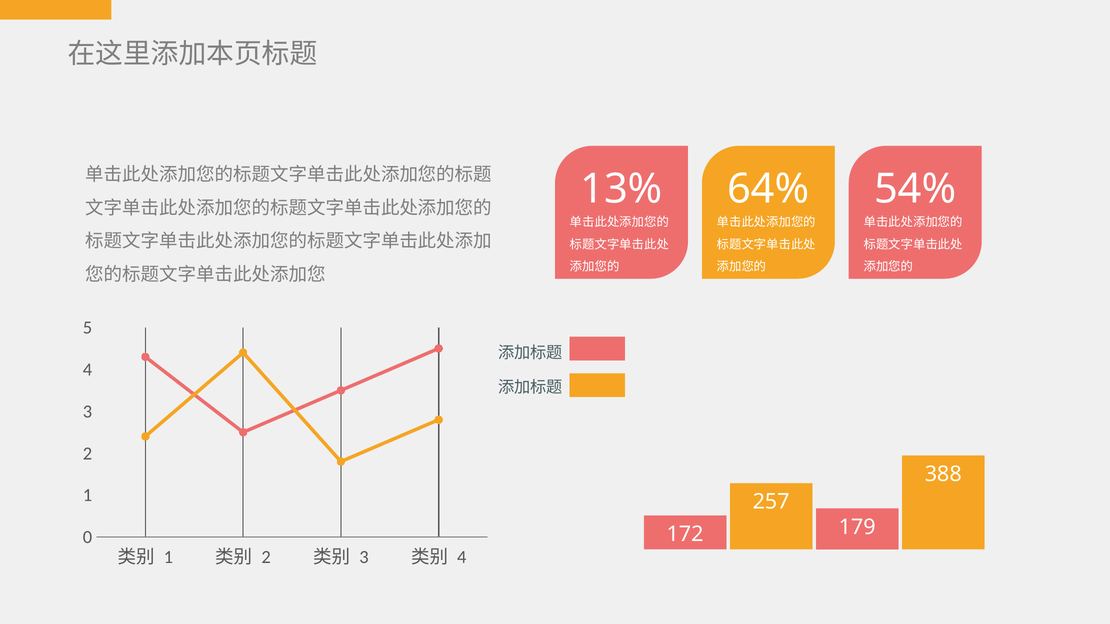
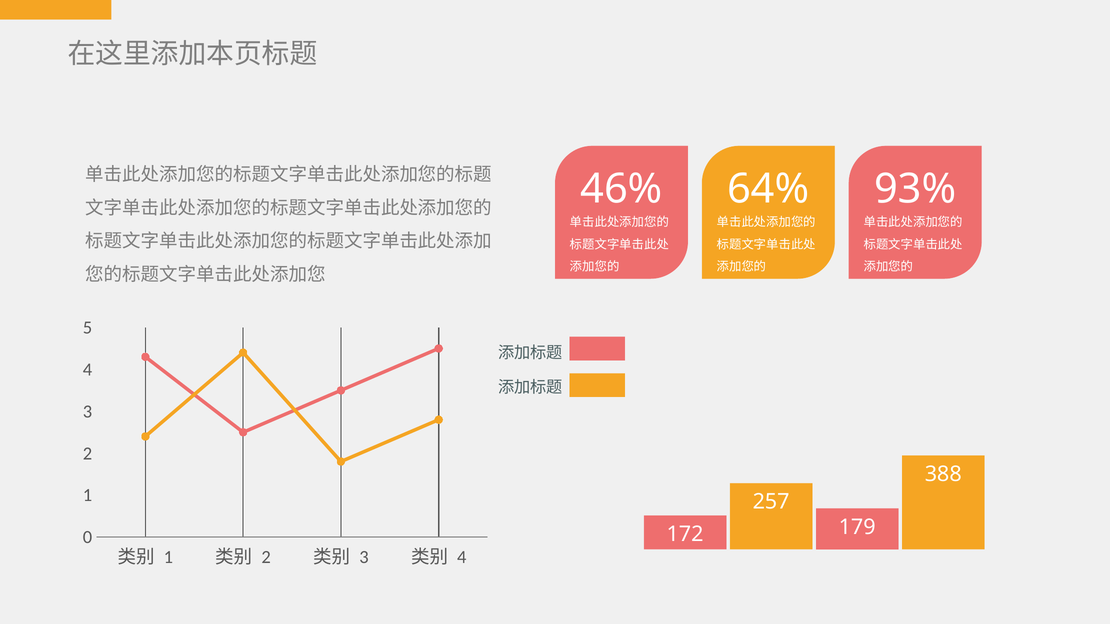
13%: 13% -> 46%
54%: 54% -> 93%
